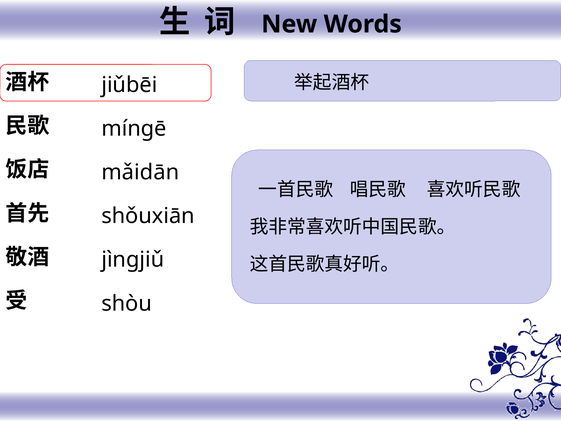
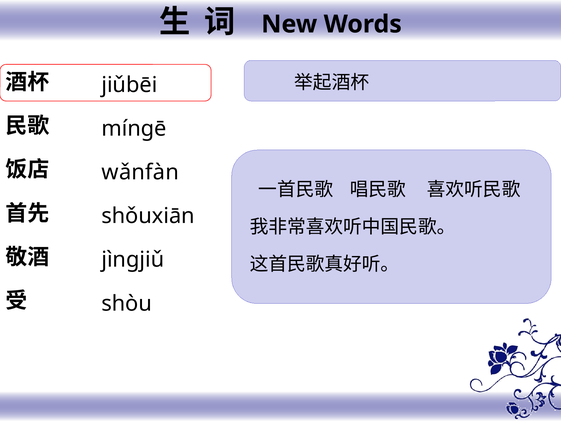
mǎidān: mǎidān -> wǎnfàn
